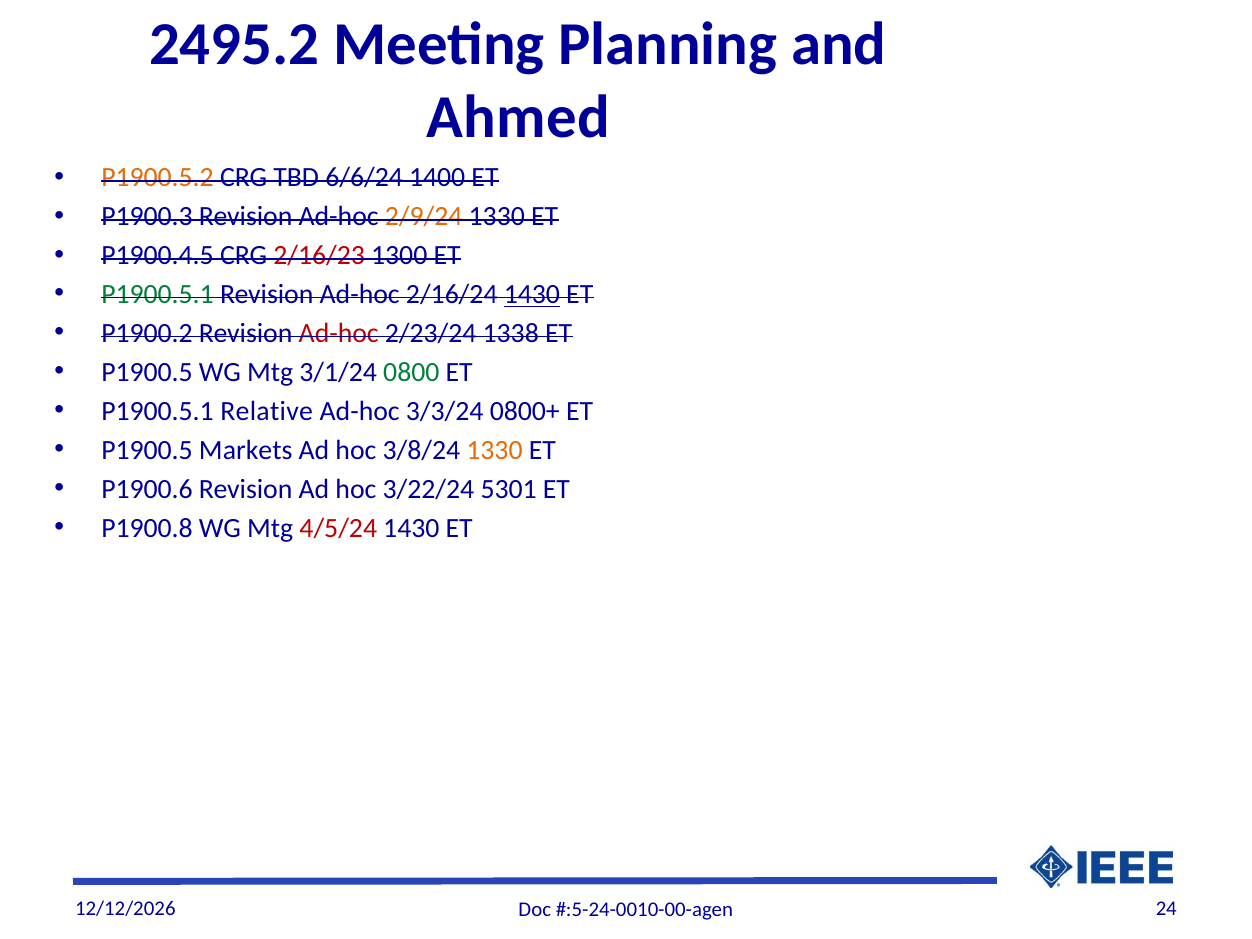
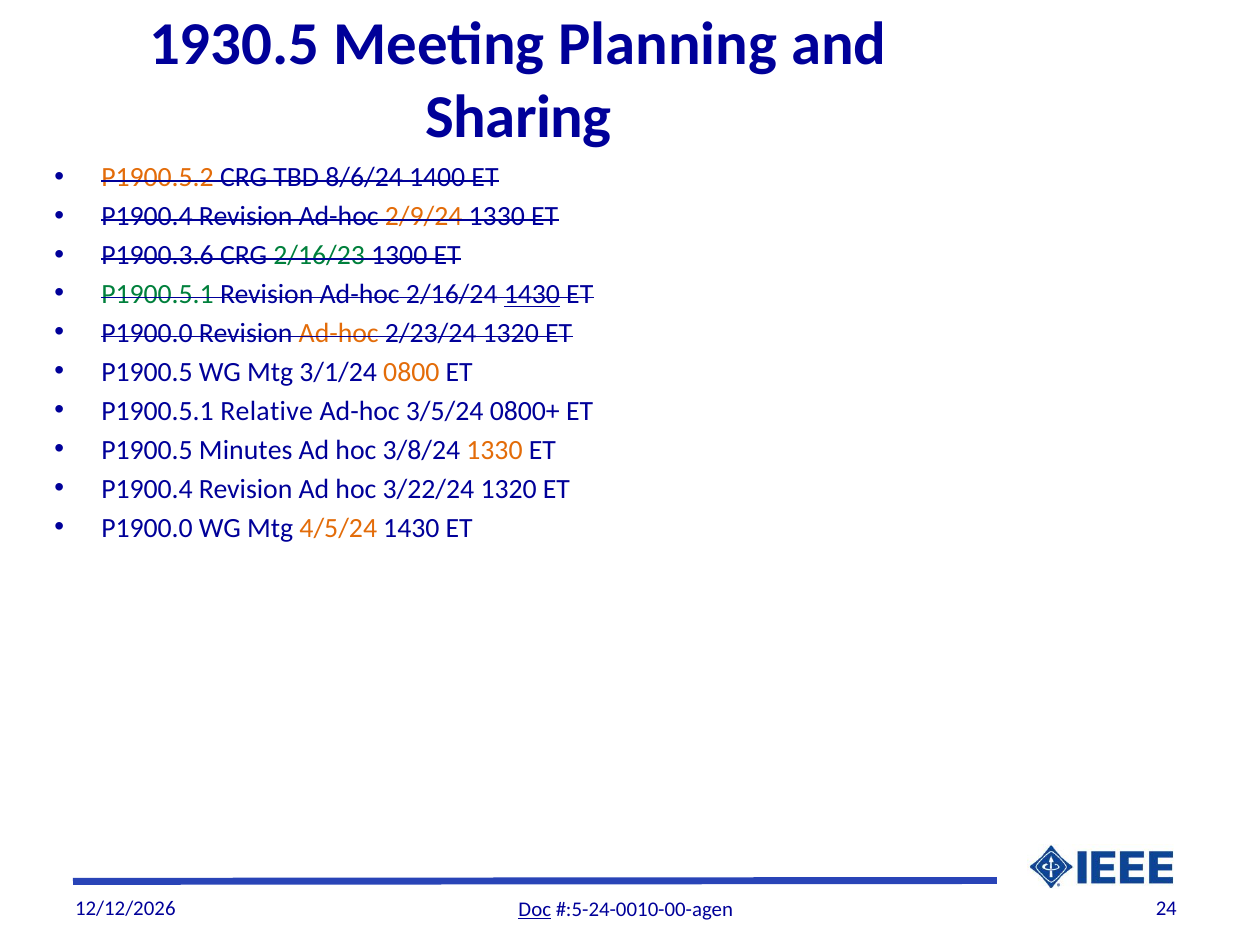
2495.2: 2495.2 -> 1930.5
Ahmed: Ahmed -> Sharing
6/6/24: 6/6/24 -> 8/6/24
P1900.3 at (147, 217): P1900.3 -> P1900.4
P1900.4.5: P1900.4.5 -> P1900.3.6
2/16/23 colour: red -> green
P1900.2 at (147, 333): P1900.2 -> P1900.0
Ad-hoc at (339, 333) colour: red -> orange
2/23/24 1338: 1338 -> 1320
0800 colour: green -> orange
3/3/24: 3/3/24 -> 3/5/24
Markets: Markets -> Minutes
P1900.6 at (147, 489): P1900.6 -> P1900.4
3/22/24 5301: 5301 -> 1320
P1900.8 at (147, 528): P1900.8 -> P1900.0
4/5/24 colour: red -> orange
Doc underline: none -> present
